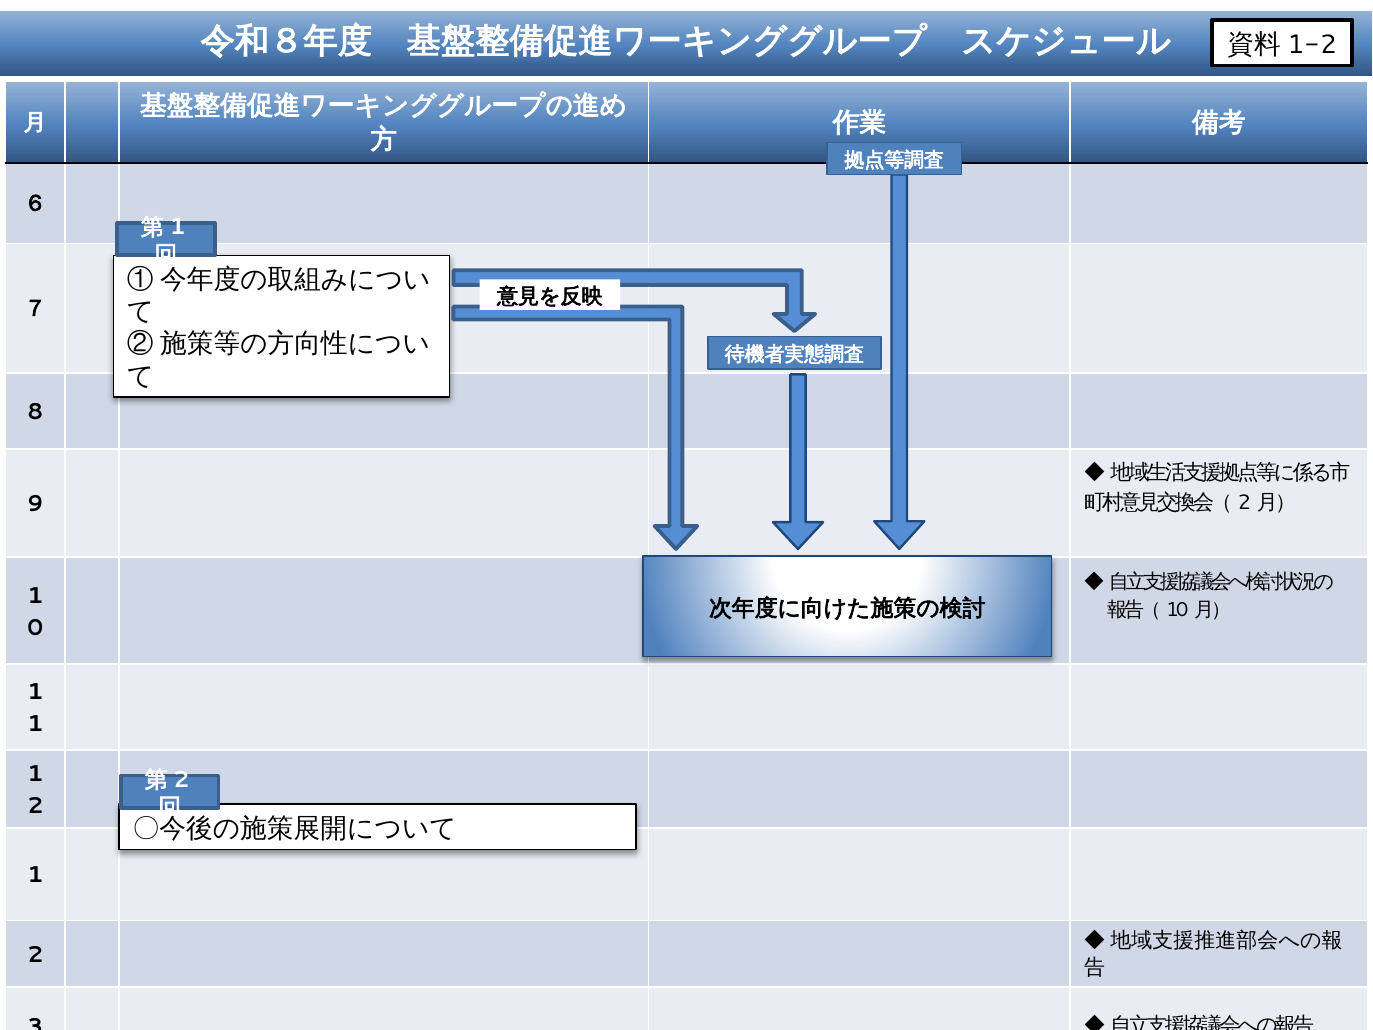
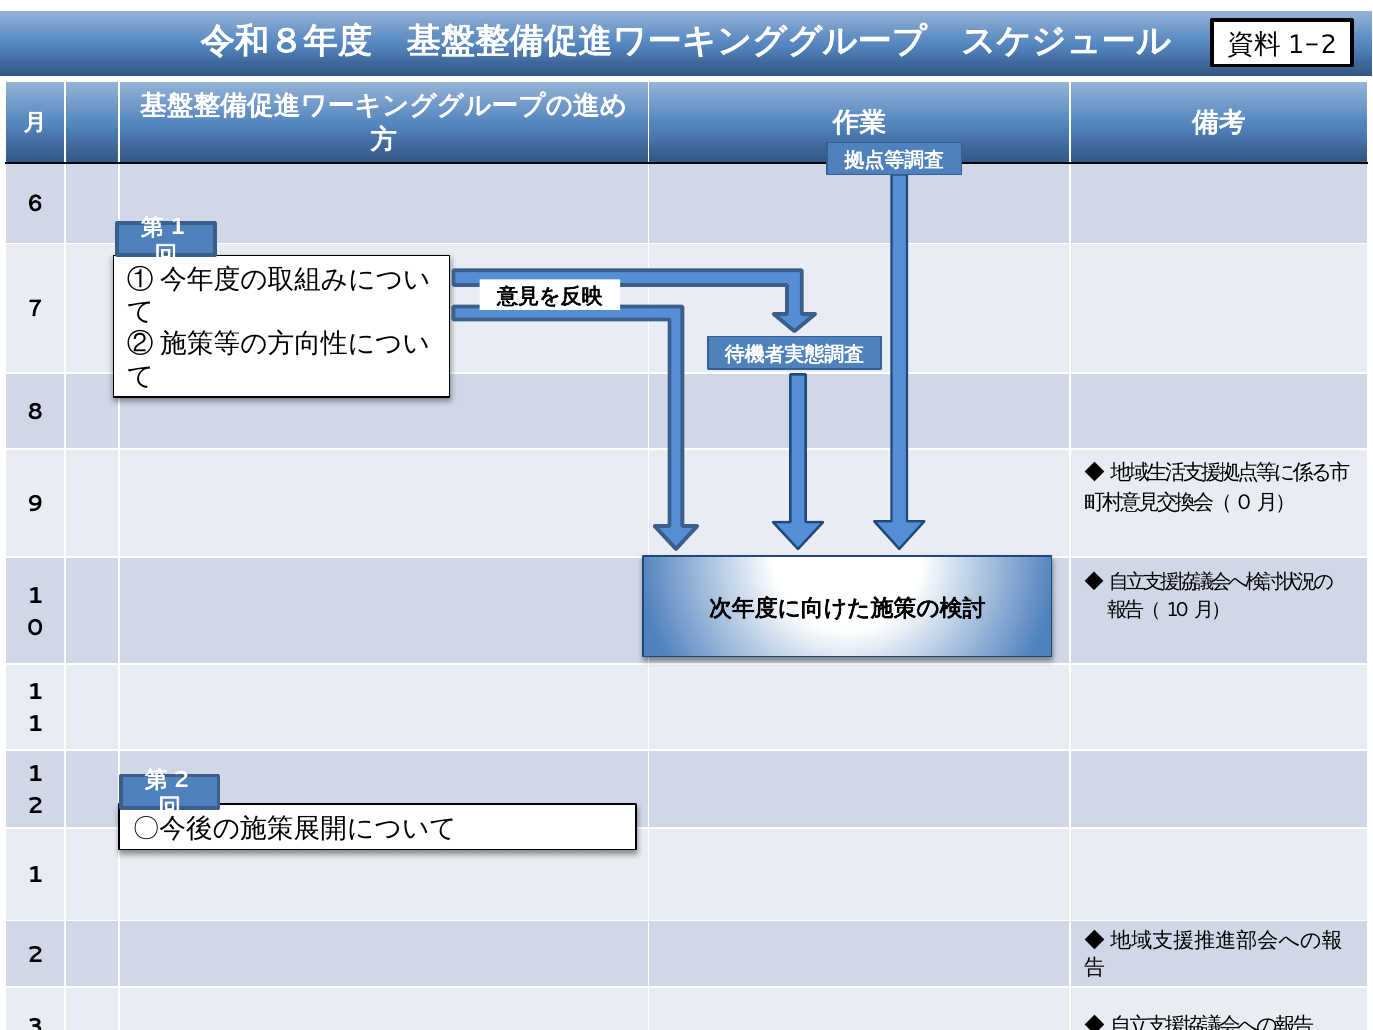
2 at (1244, 502): 2 -> 0
